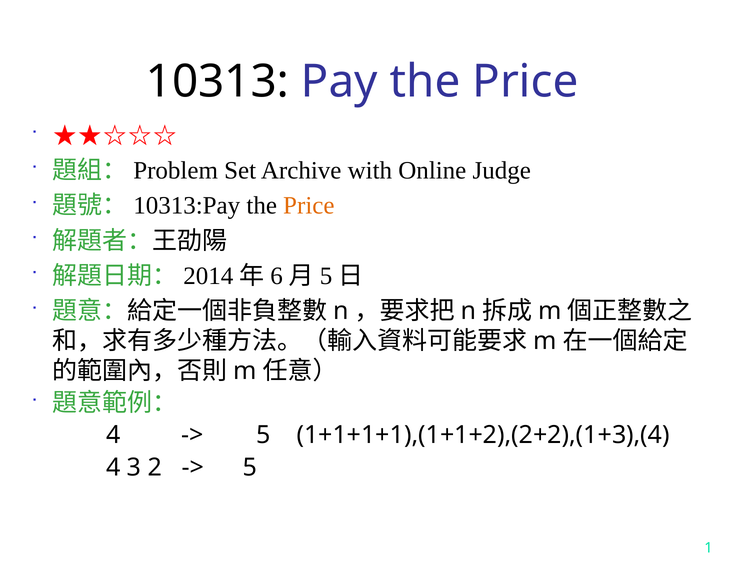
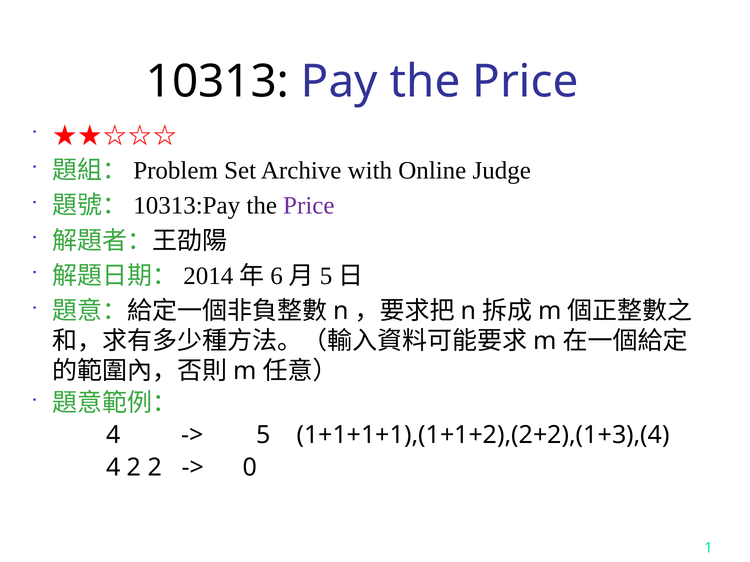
Price at (309, 206) colour: orange -> purple
4 3: 3 -> 2
5 at (250, 468): 5 -> 0
